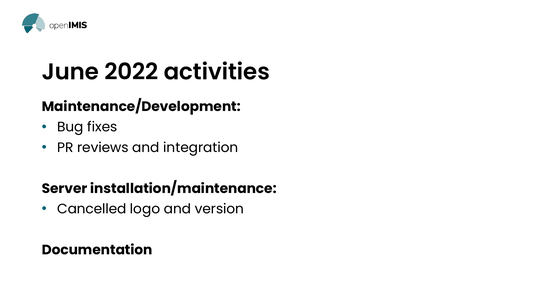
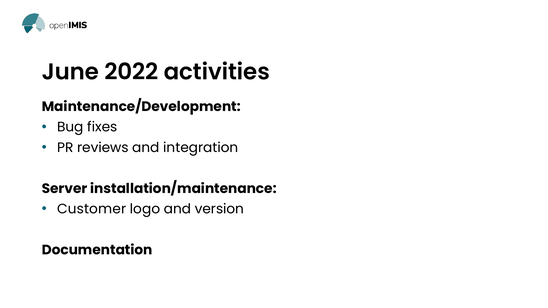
Cancelled: Cancelled -> Customer
